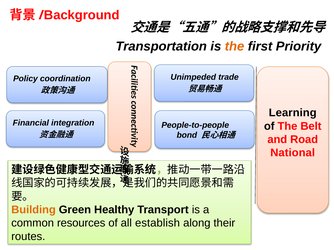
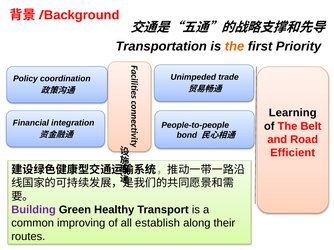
National: National -> Efficient
Building colour: orange -> purple
resources: resources -> improving
